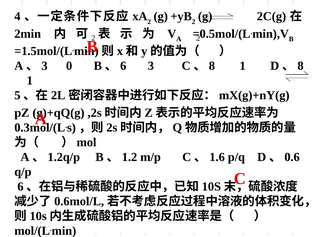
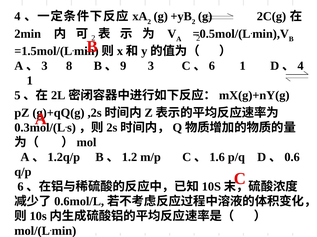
0: 0 -> 8
6 at (123, 66): 6 -> 9
8 at (212, 66): 8 -> 6
8 at (301, 66): 8 -> 4
